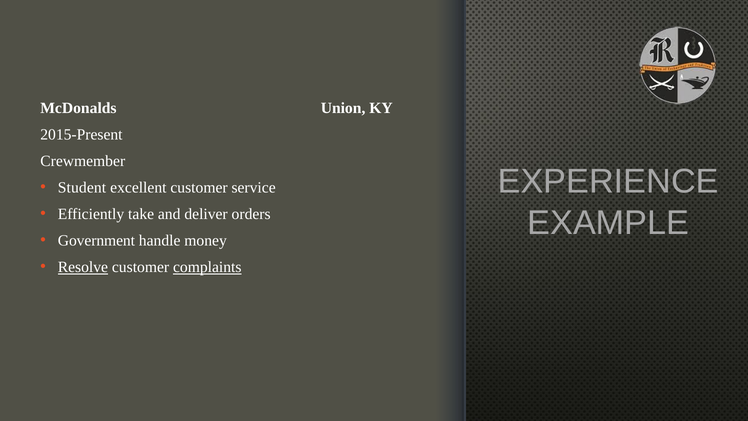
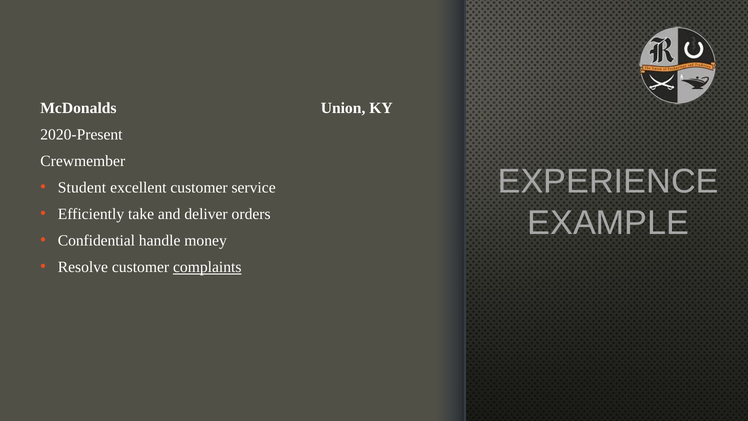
2015-Present: 2015-Present -> 2020-Present
Government: Government -> Confidential
Resolve underline: present -> none
